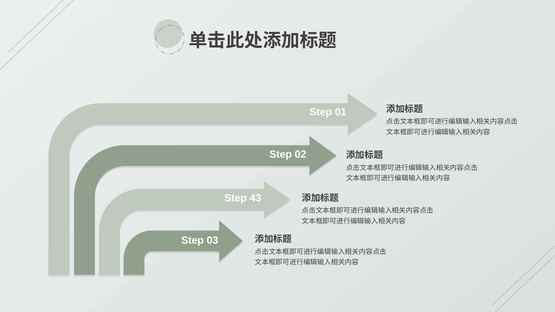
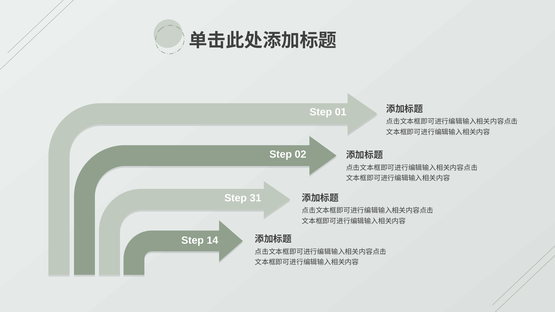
43: 43 -> 31
03: 03 -> 14
